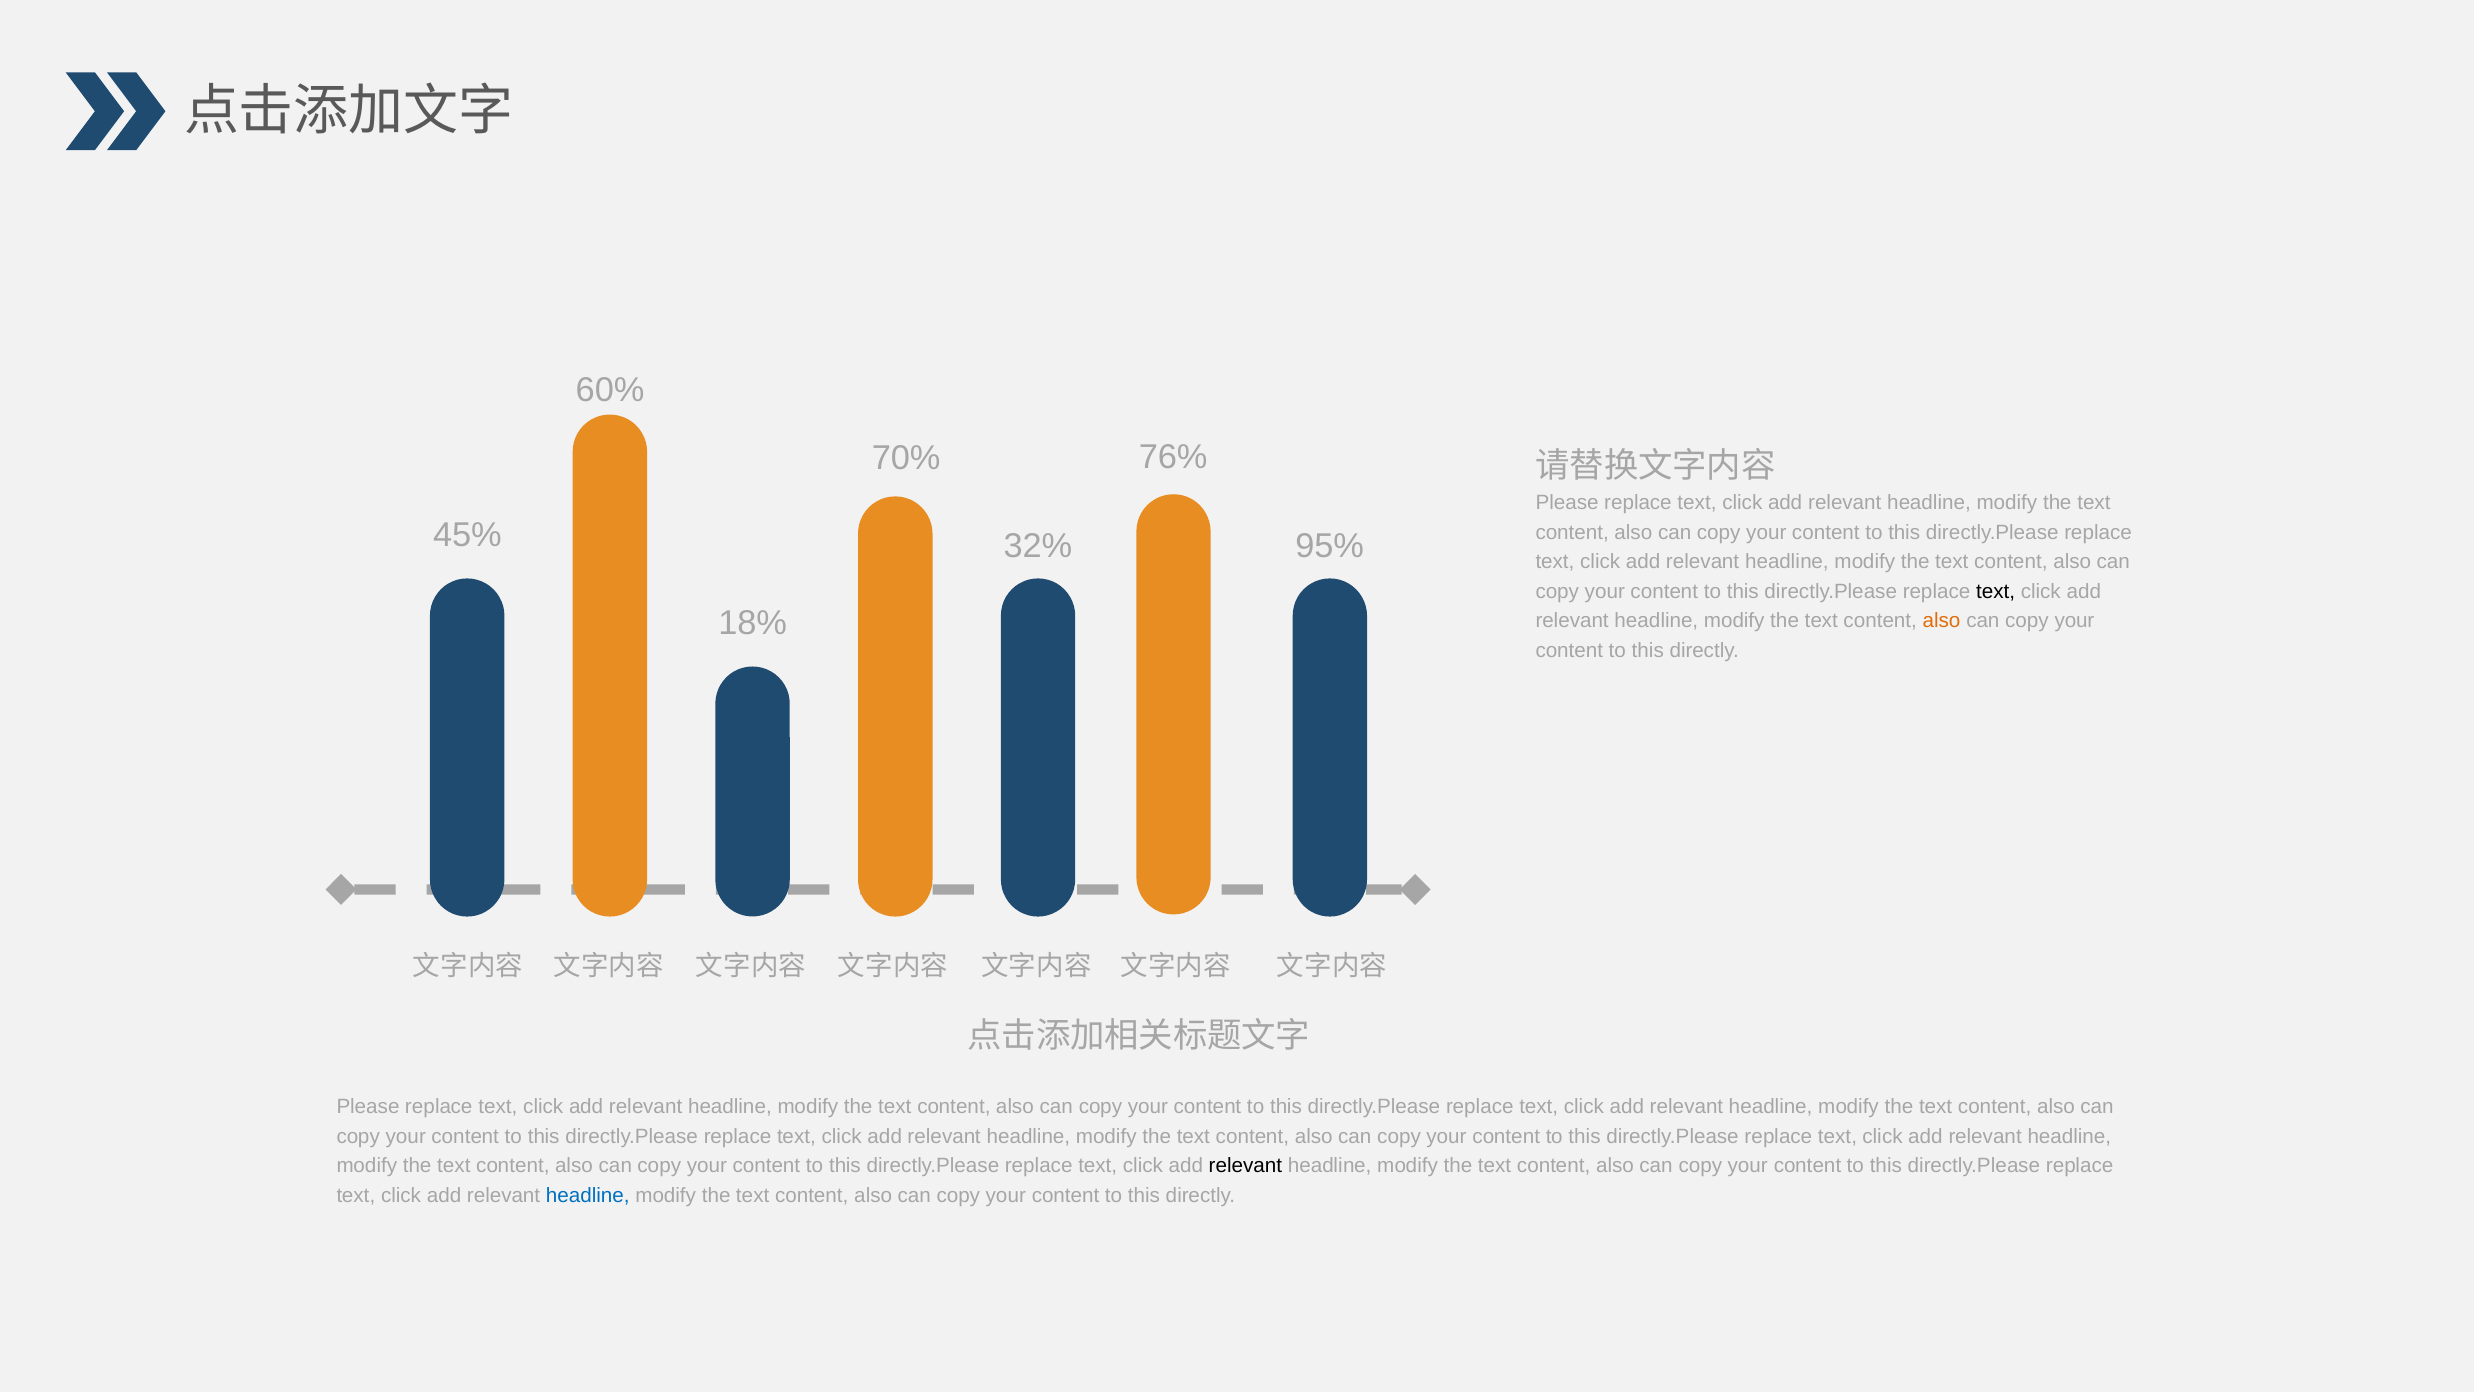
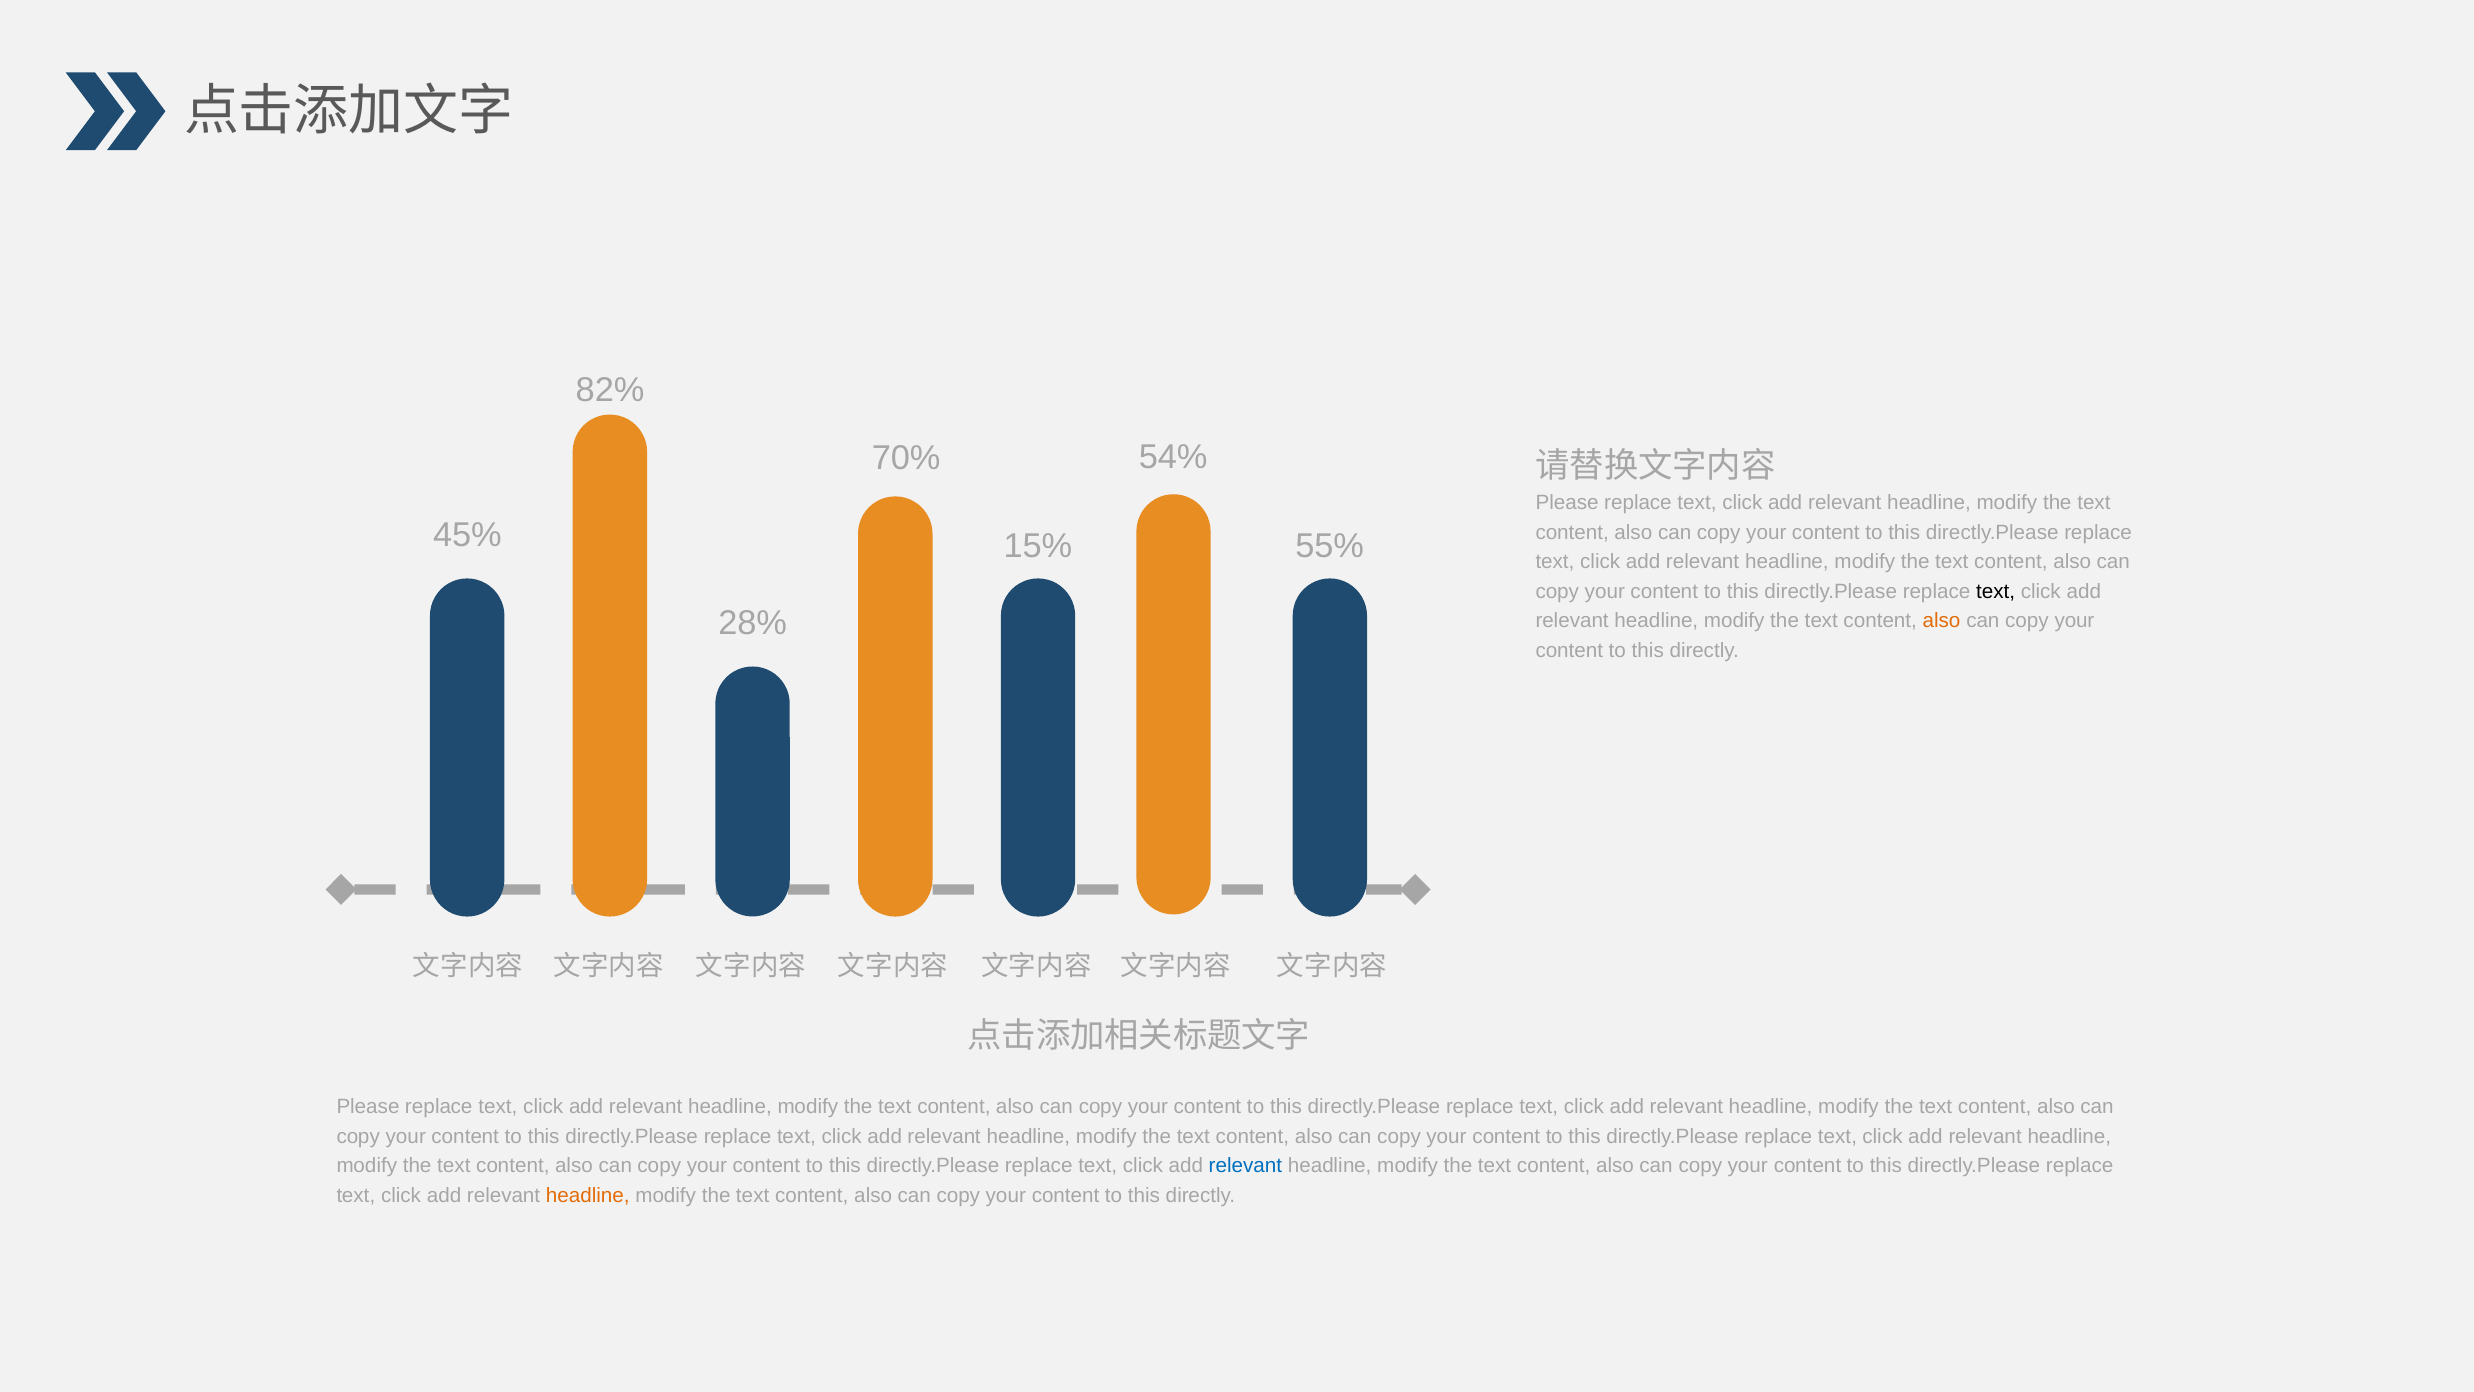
60%: 60% -> 82%
76%: 76% -> 54%
32%: 32% -> 15%
95%: 95% -> 55%
18%: 18% -> 28%
relevant at (1245, 1166) colour: black -> blue
headline at (588, 1195) colour: blue -> orange
